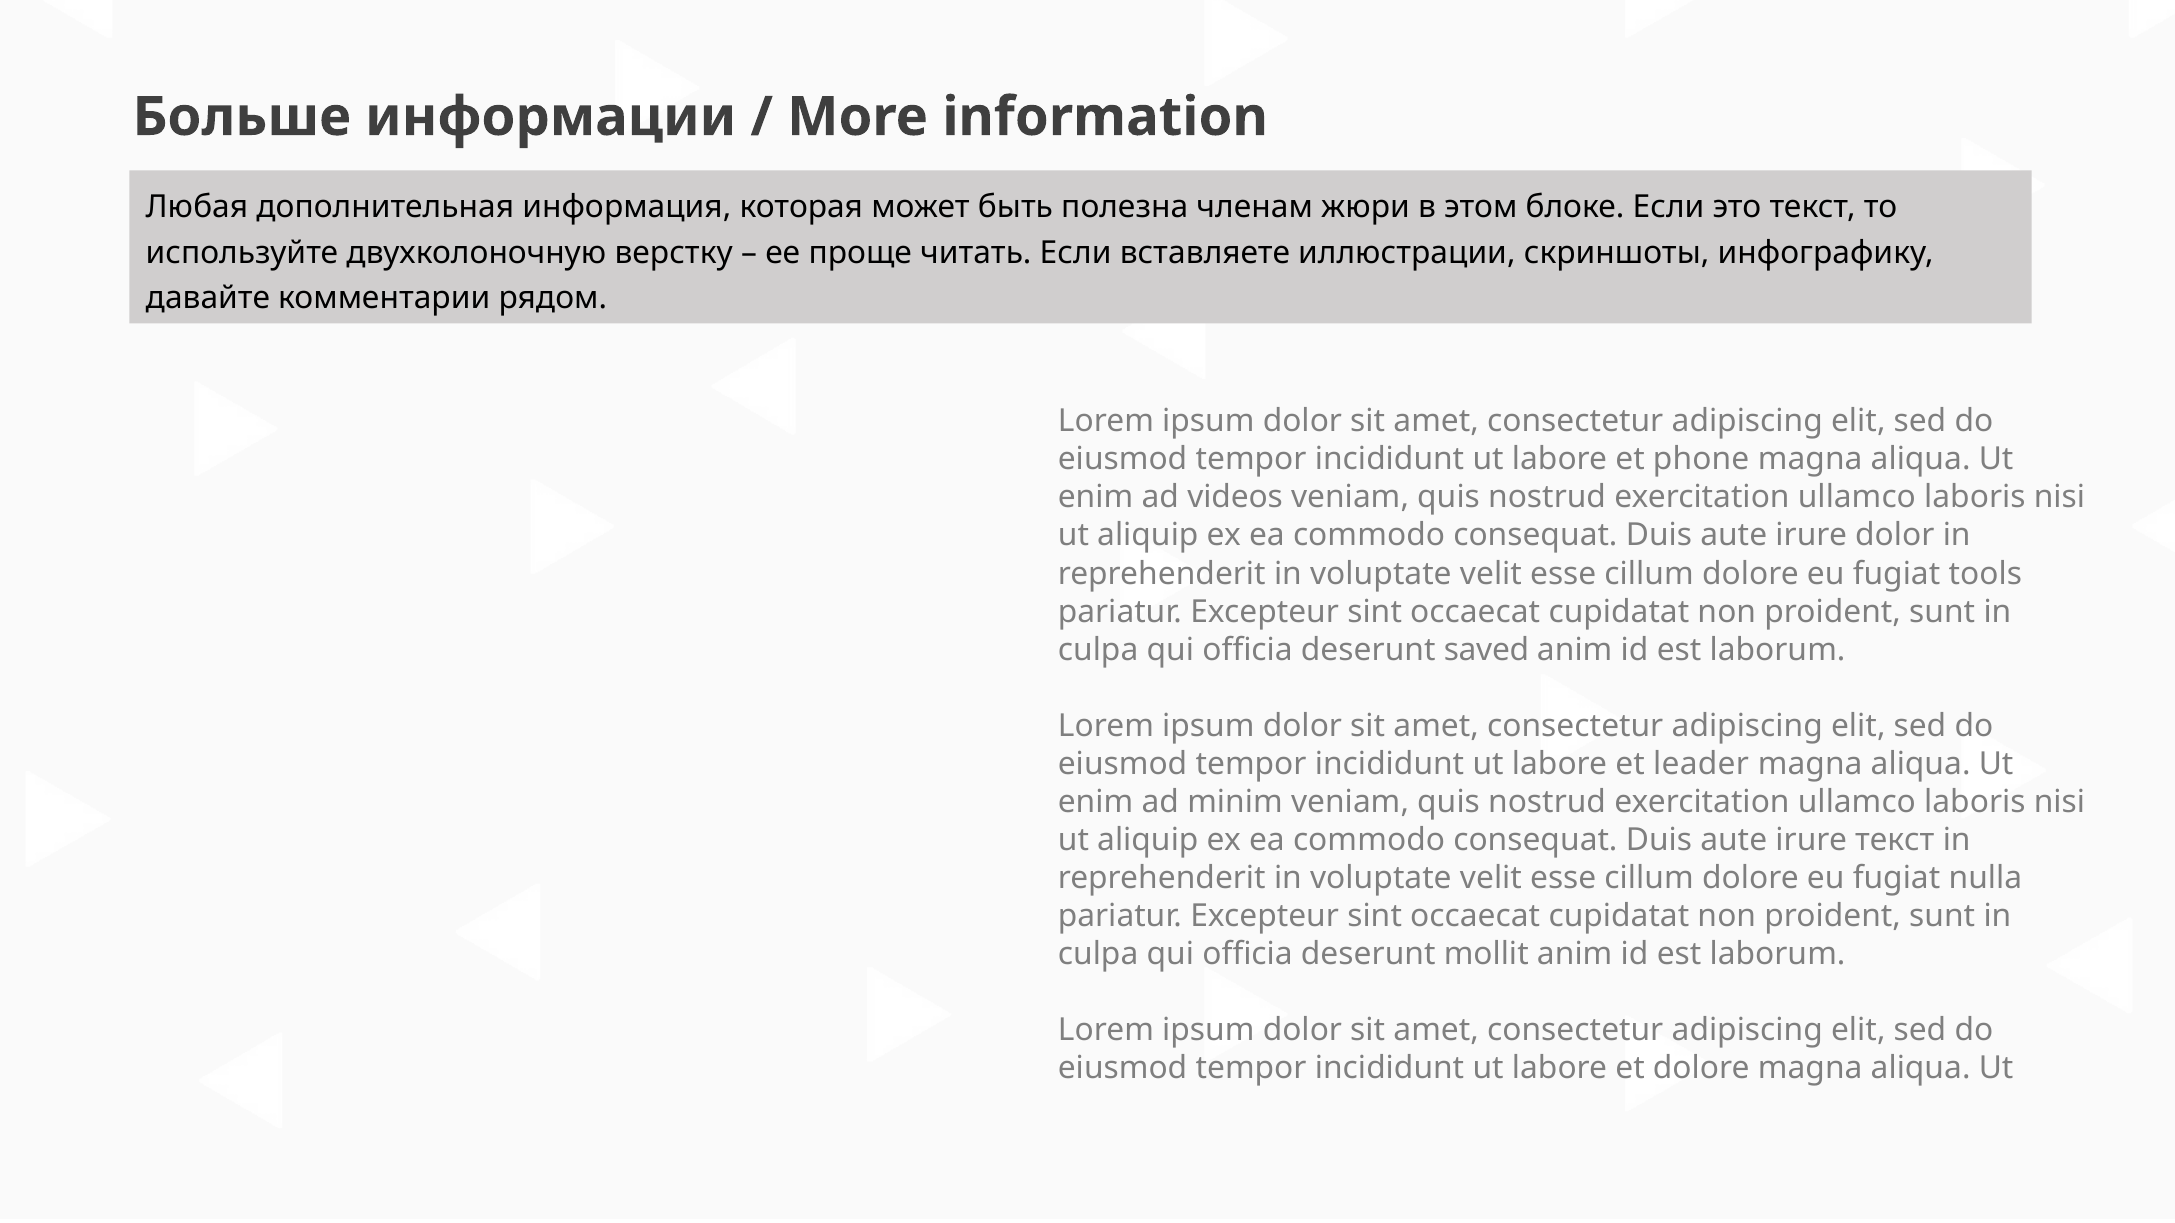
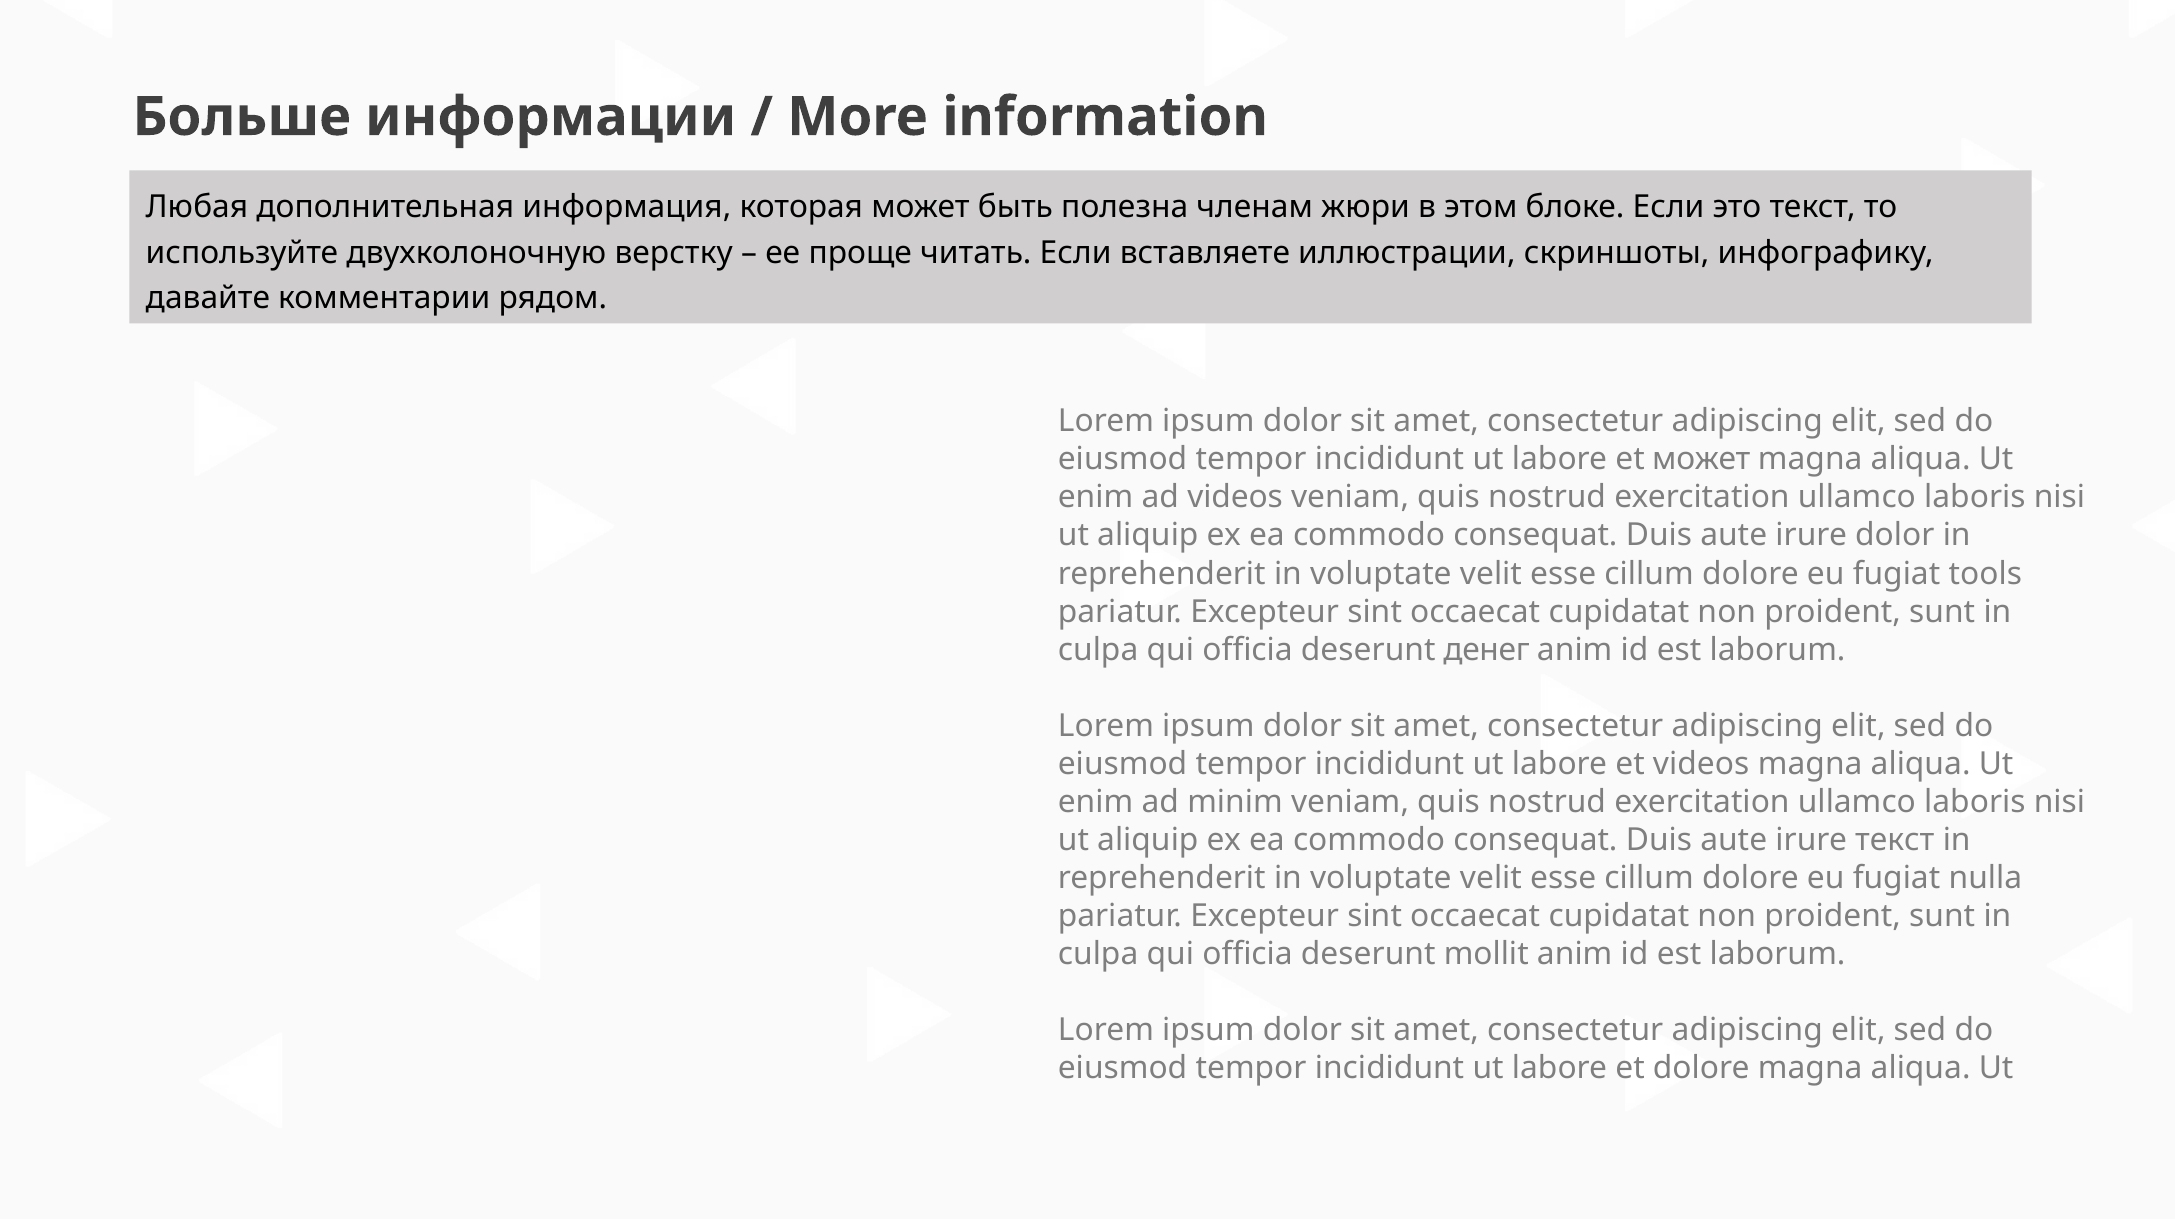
et phone: phone -> может
saved: saved -> денег
et leader: leader -> videos
